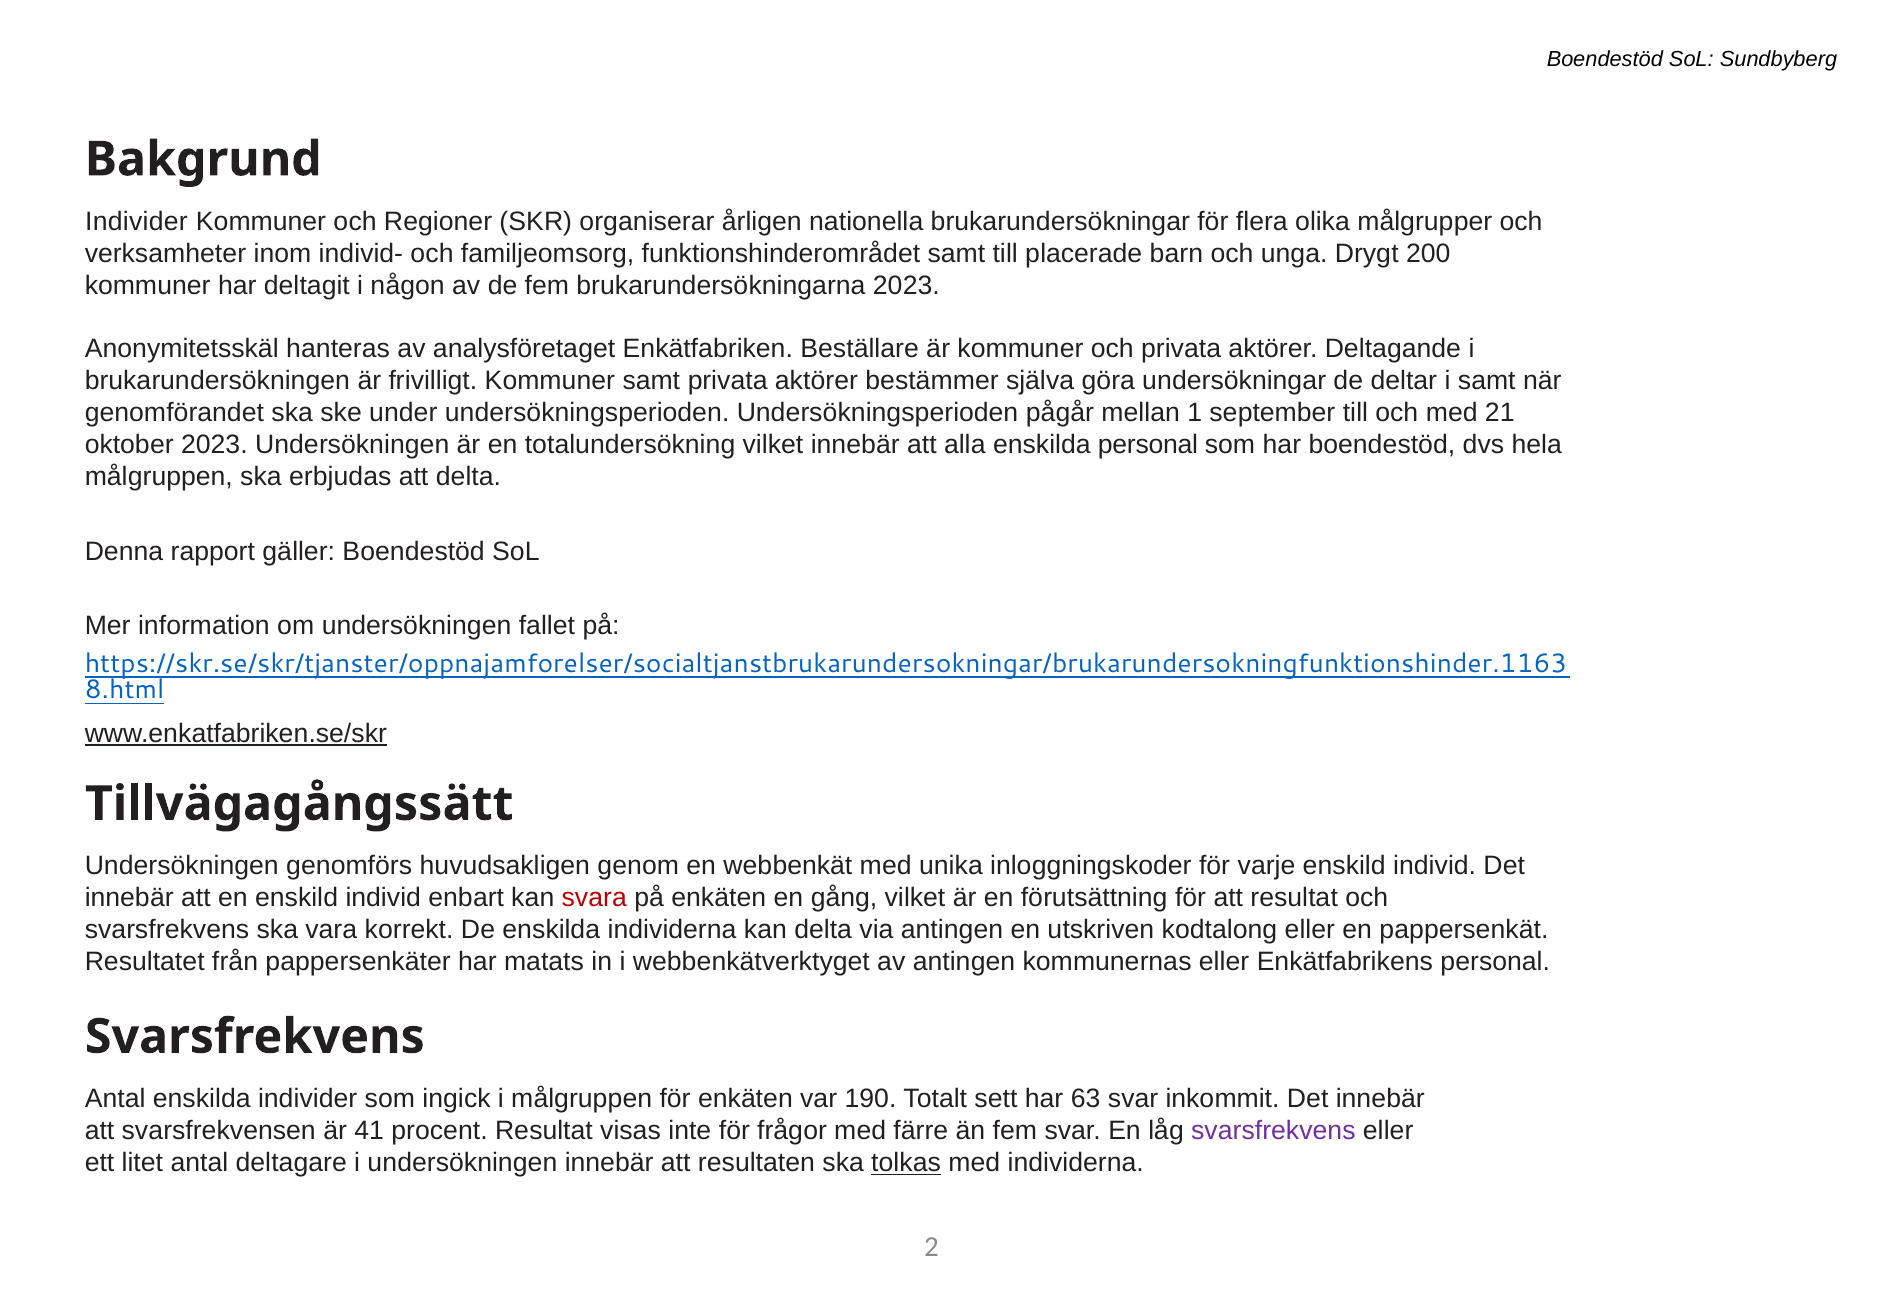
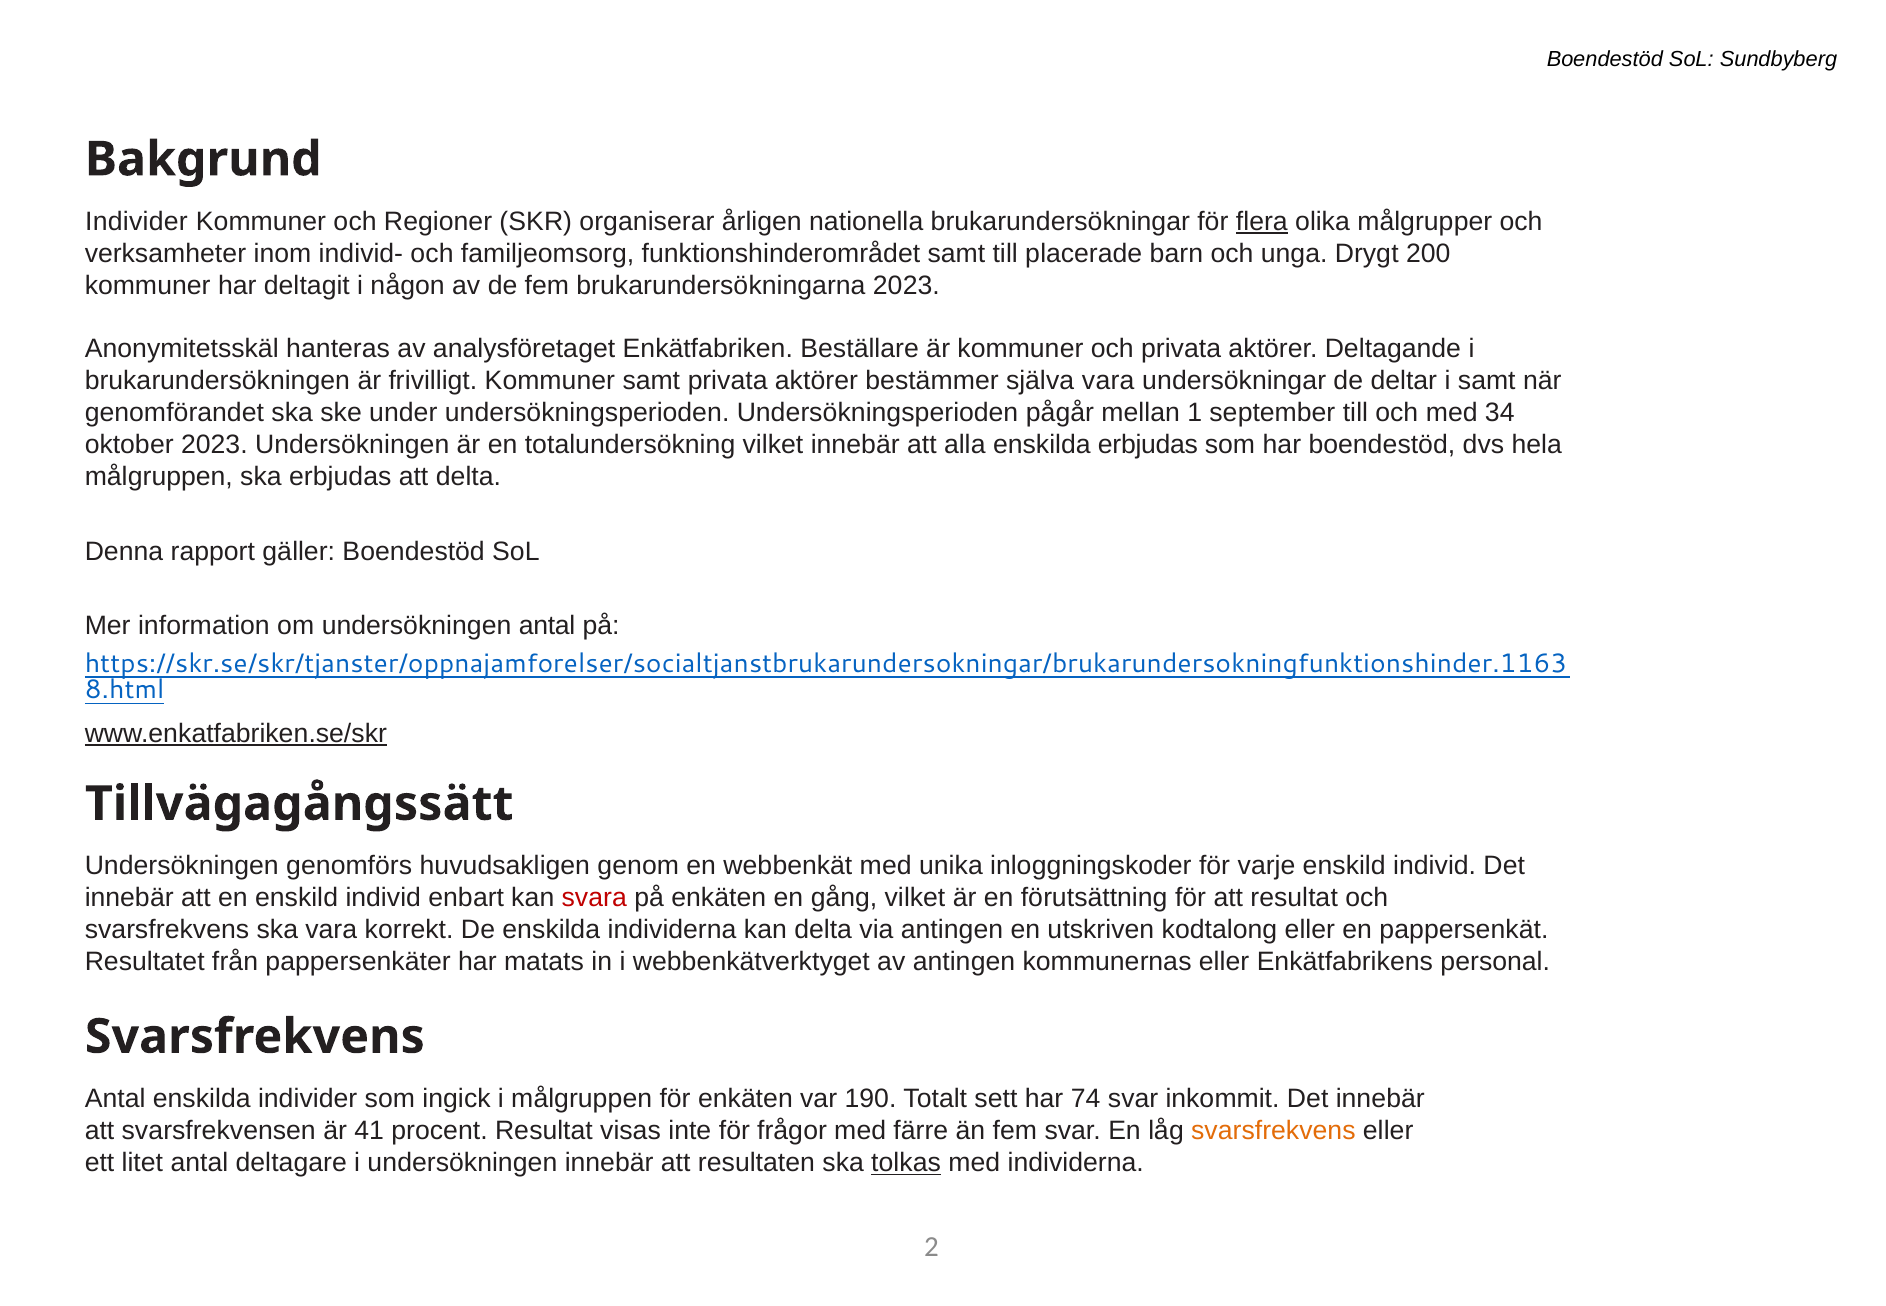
flera underline: none -> present
själva göra: göra -> vara
21: 21 -> 34
enskilda personal: personal -> erbjudas
undersökningen fallet: fallet -> antal
63: 63 -> 74
svarsfrekvens at (1273, 1131) colour: purple -> orange
